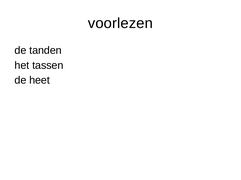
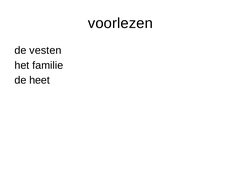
tanden: tanden -> vesten
tassen: tassen -> familie
